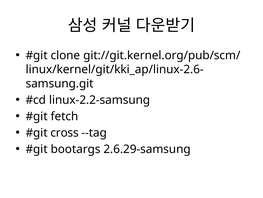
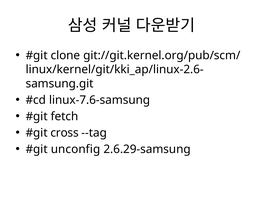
linux-2.2-samsung: linux-2.2-samsung -> linux-7.6-samsung
bootargs: bootargs -> unconfig
